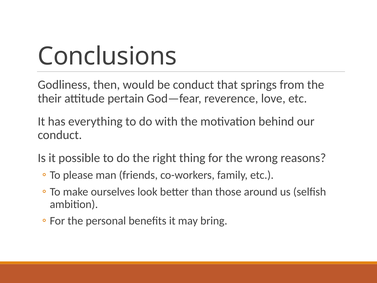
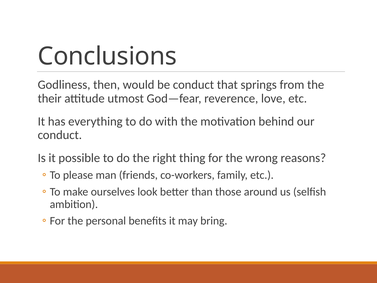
pertain: pertain -> utmost
